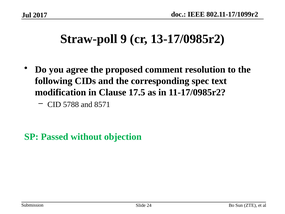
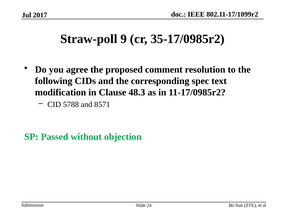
13-17/0985r2: 13-17/0985r2 -> 35-17/0985r2
17.5: 17.5 -> 48.3
